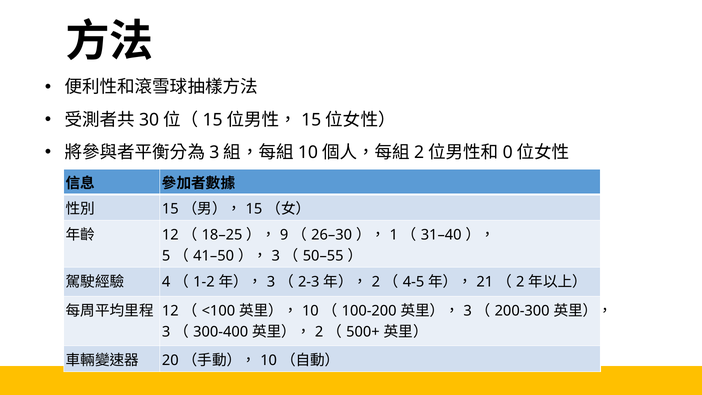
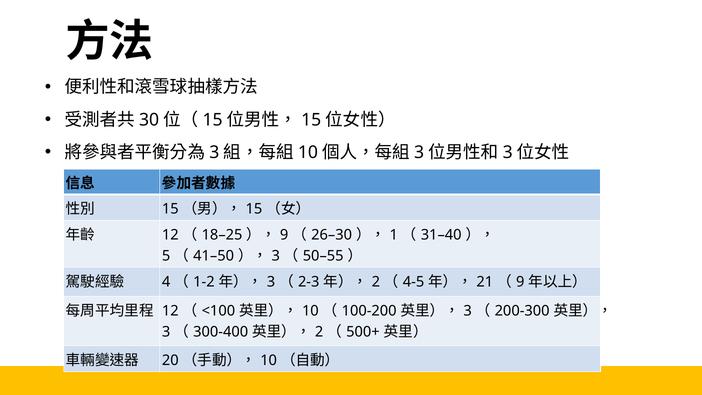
2 at (419, 152): 2 -> 3
0 at (508, 152): 0 -> 3
2 at (520, 282): 2 -> 9
